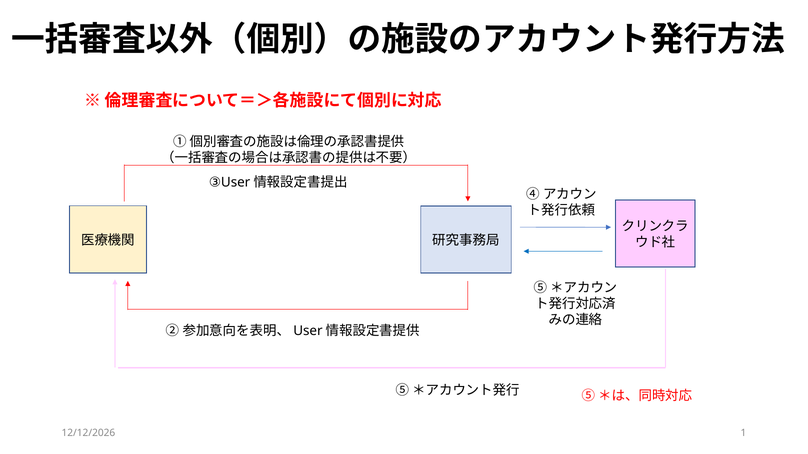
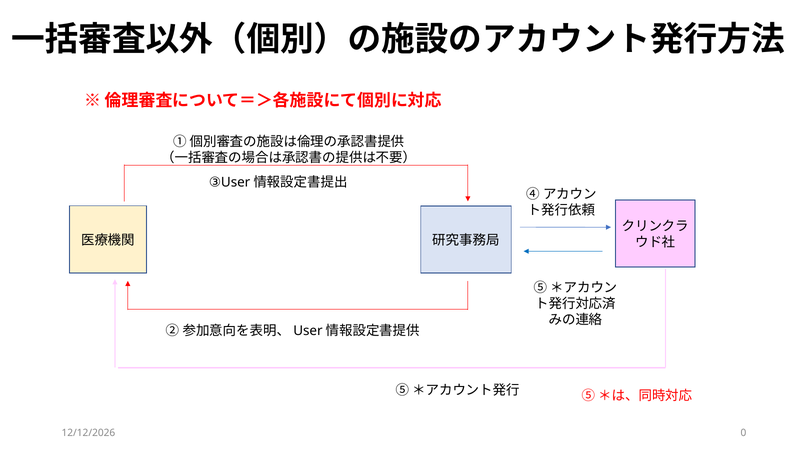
1: 1 -> 0
